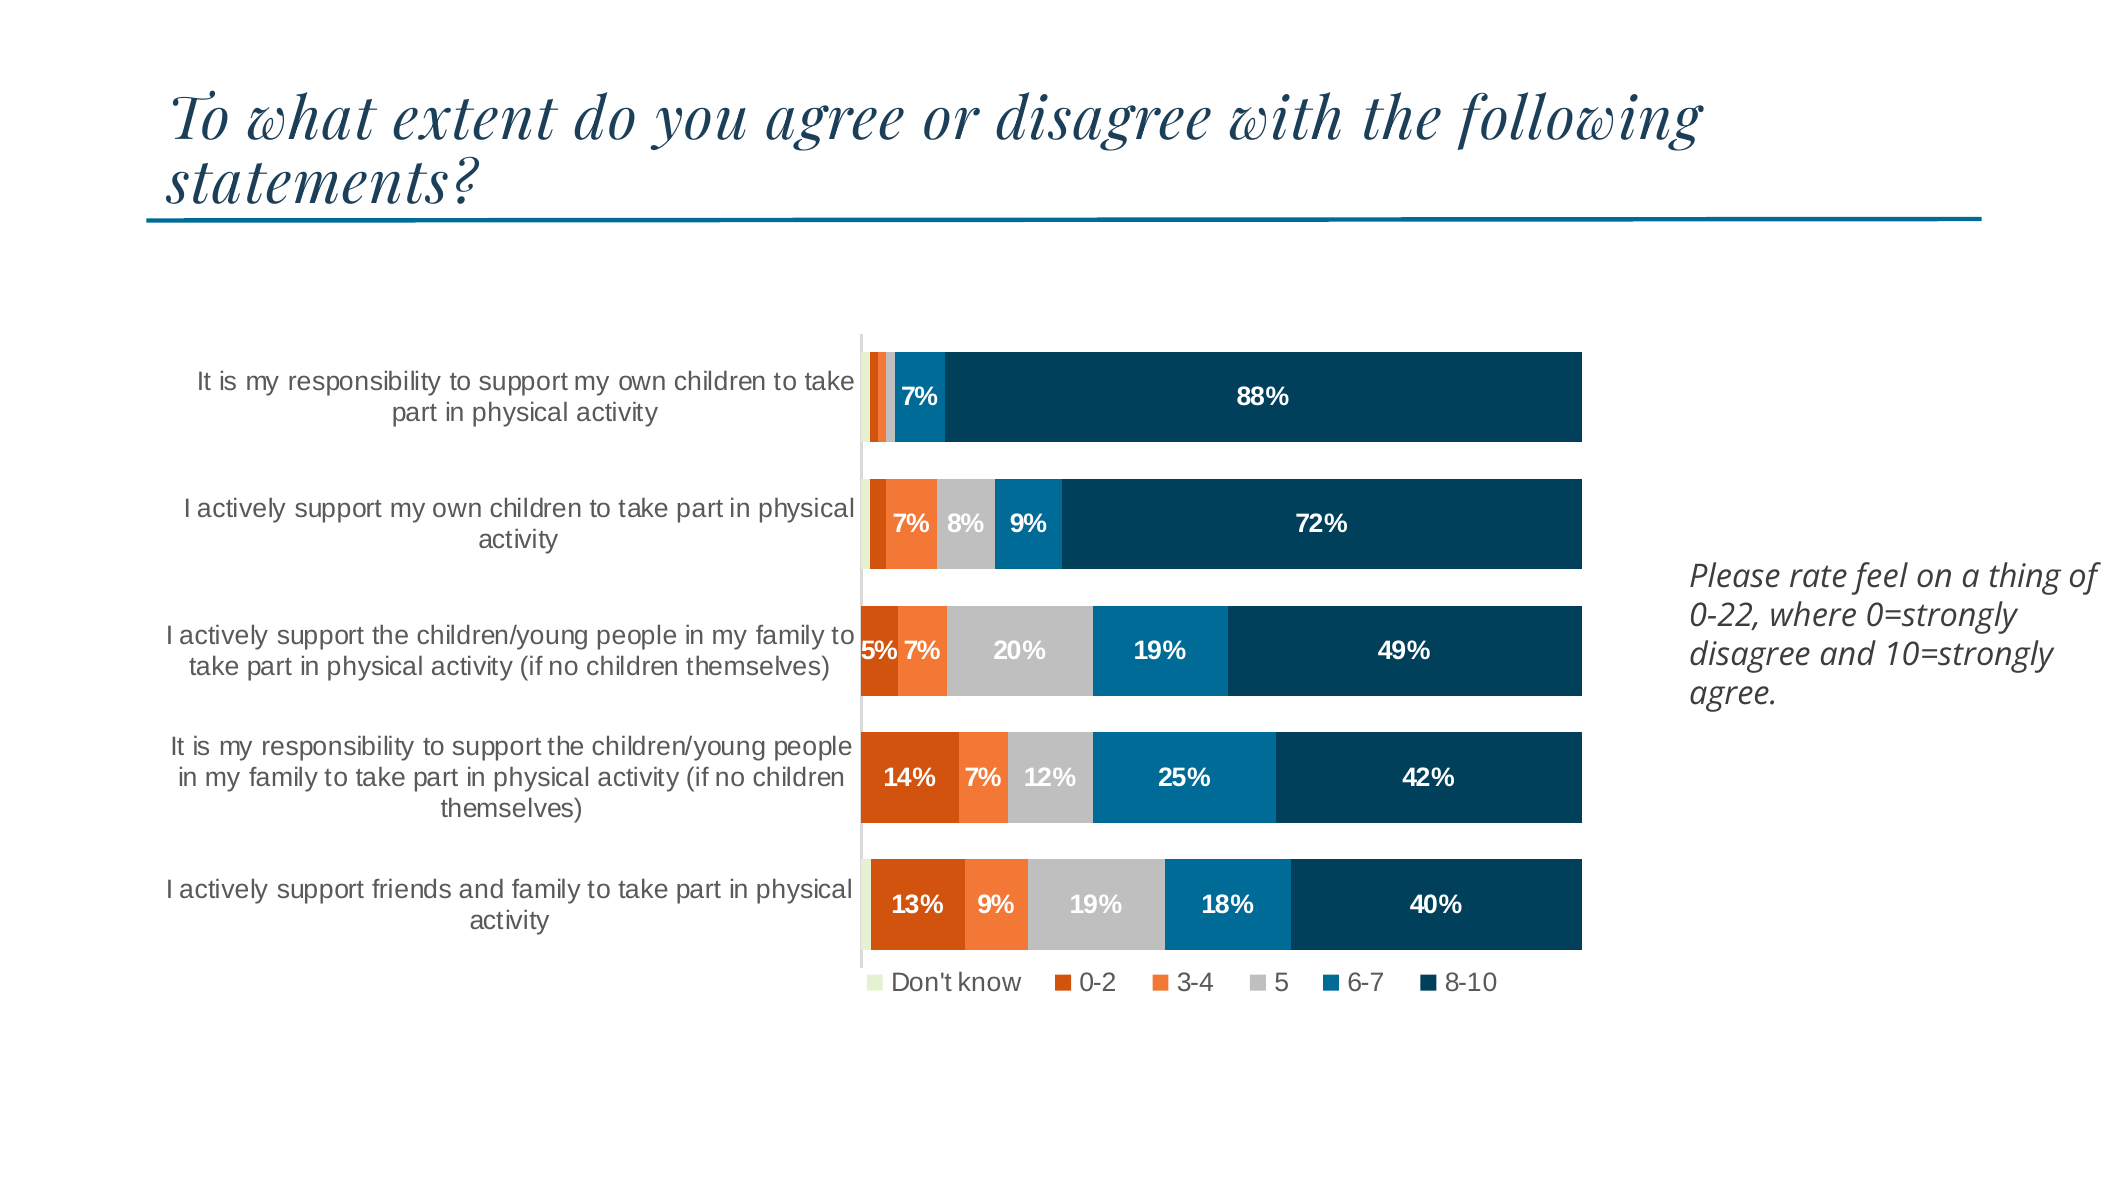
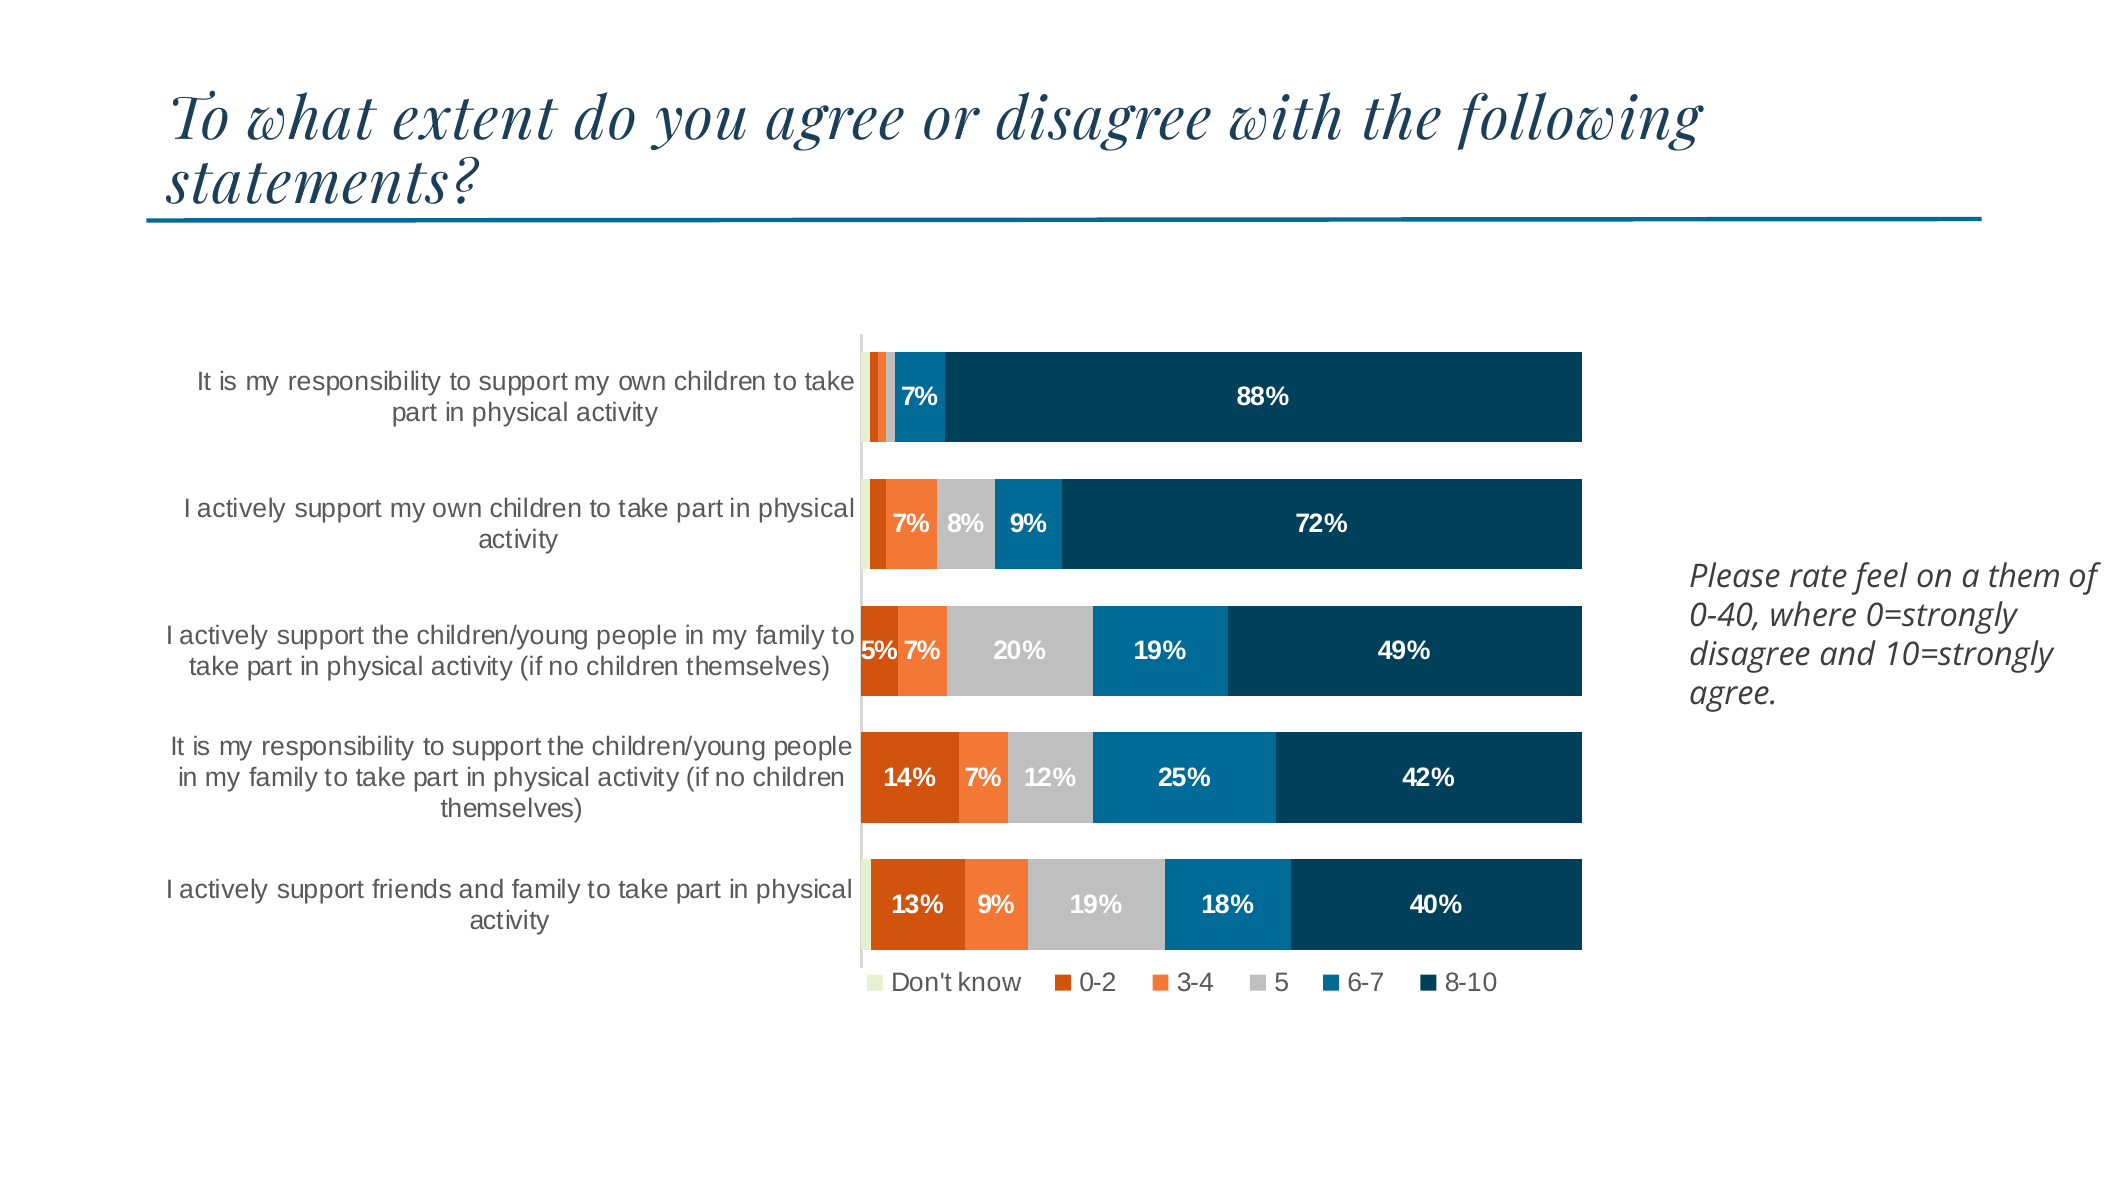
thing: thing -> them
0-22: 0-22 -> 0-40
